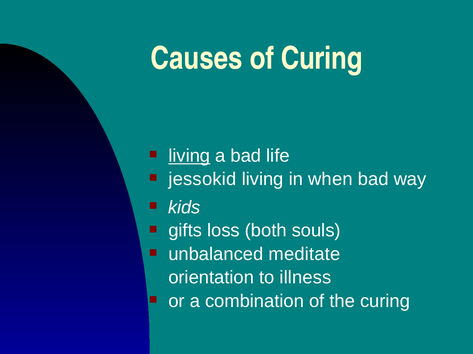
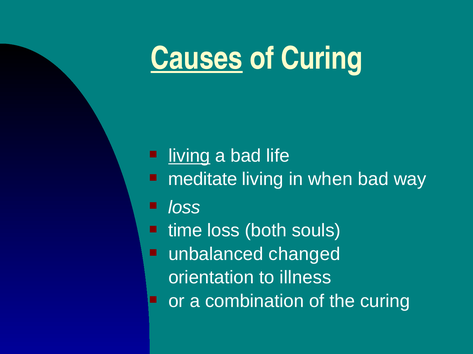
Causes underline: none -> present
jessokid: jessokid -> meditate
kids at (184, 208): kids -> loss
gifts: gifts -> time
meditate: meditate -> changed
